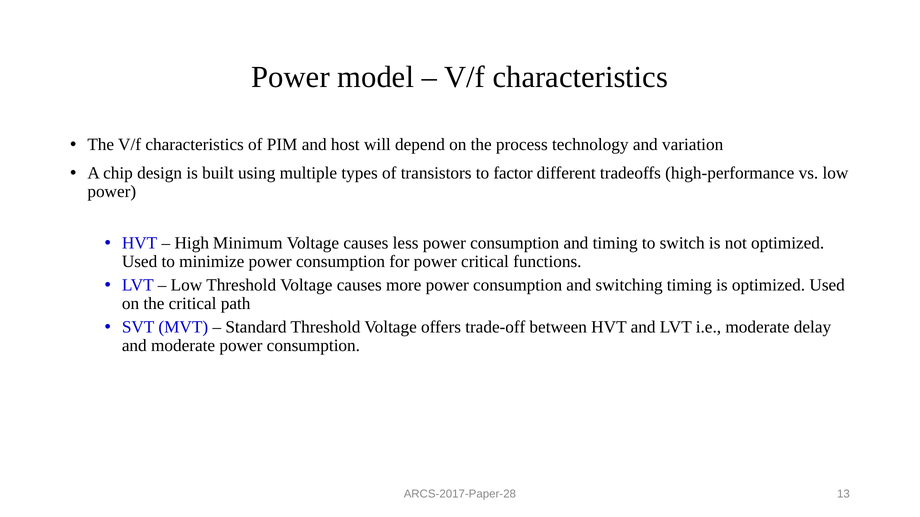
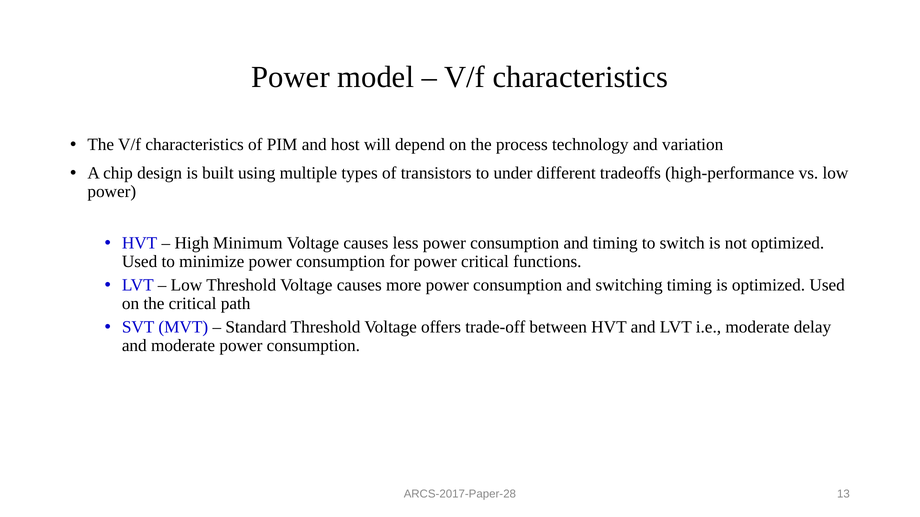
factor: factor -> under
